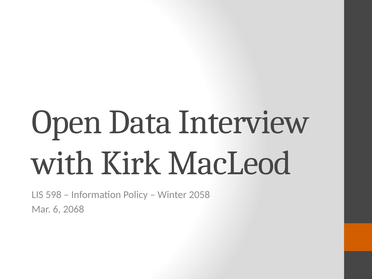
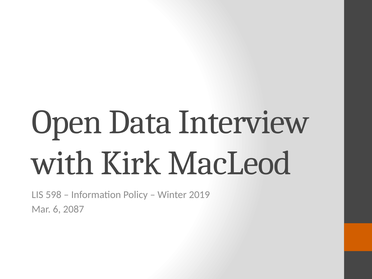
2058: 2058 -> 2019
2068: 2068 -> 2087
